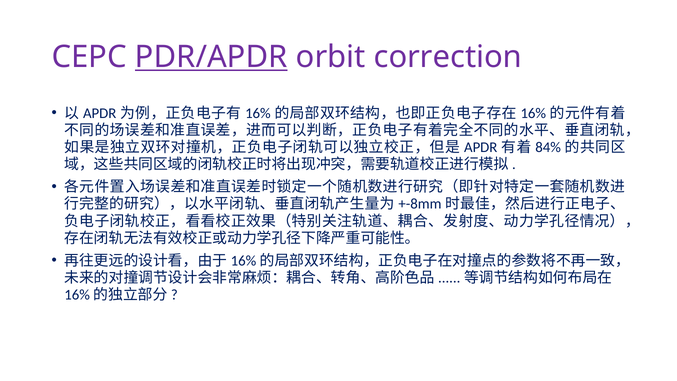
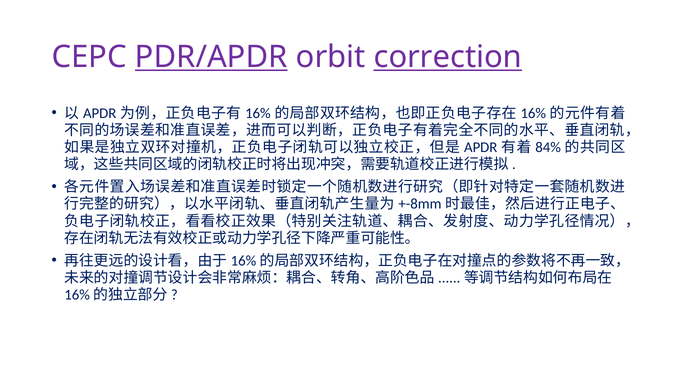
correction underline: none -> present
